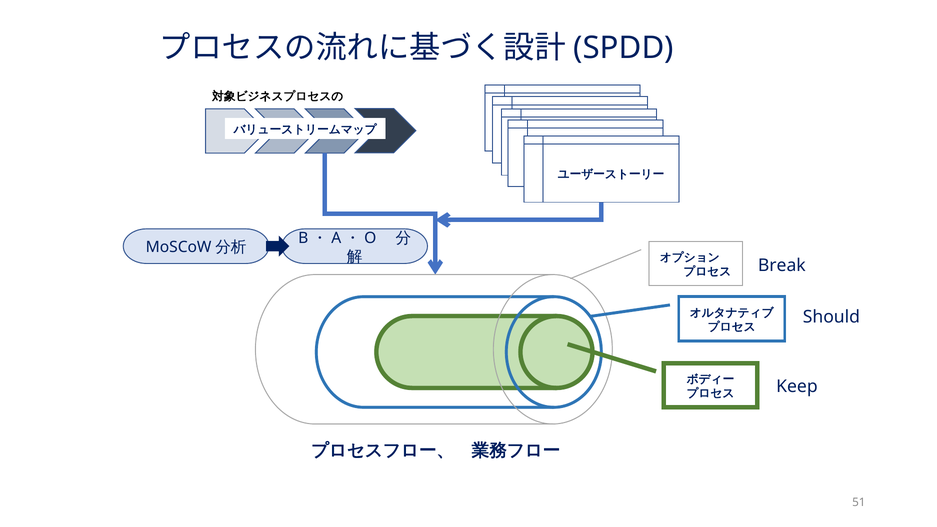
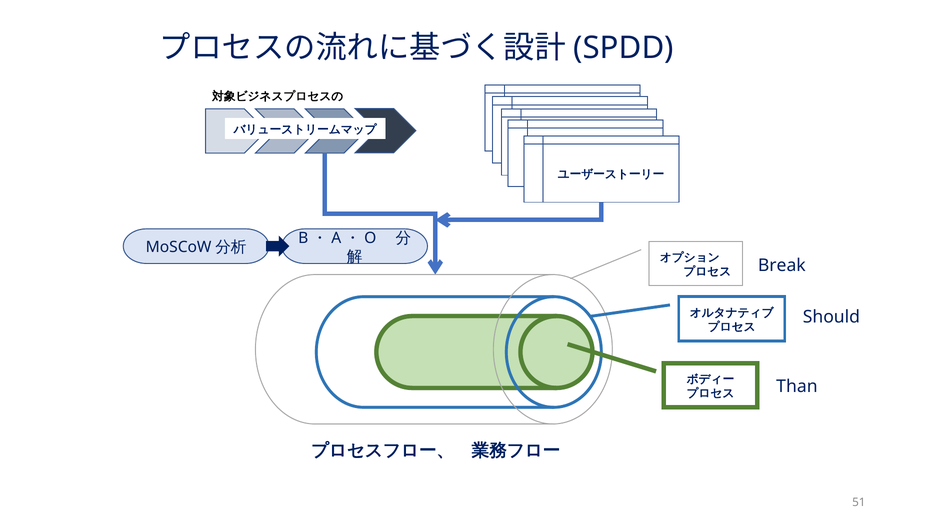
Keep: Keep -> Than
